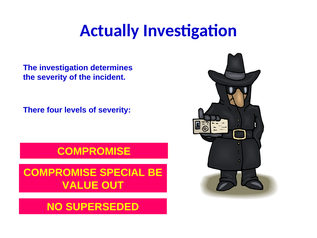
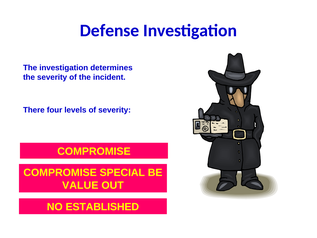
Actually: Actually -> Defense
SUPERSEDED: SUPERSEDED -> ESTABLISHED
